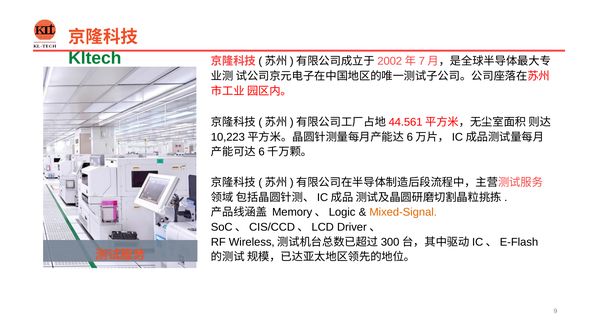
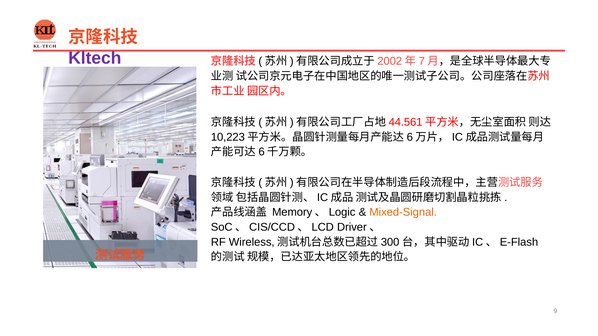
Kltech colour: green -> purple
